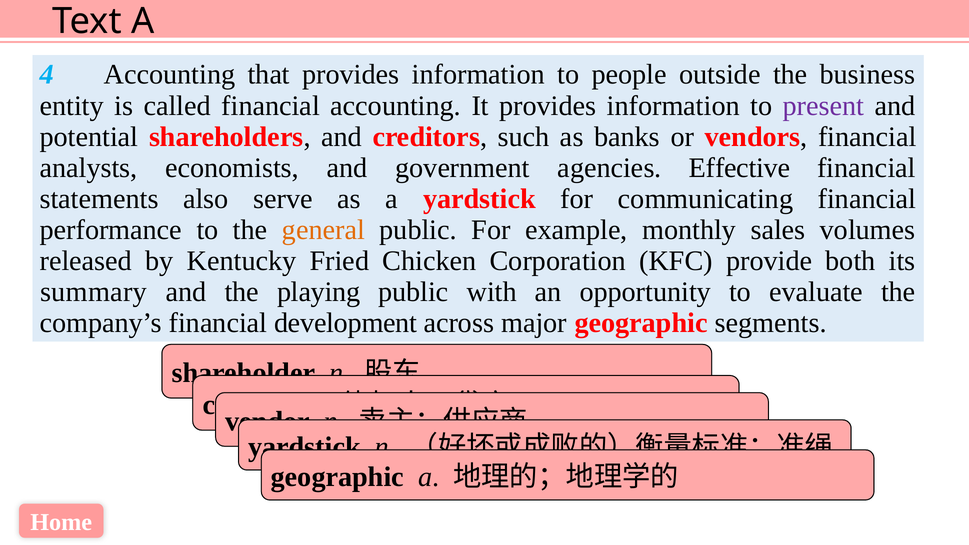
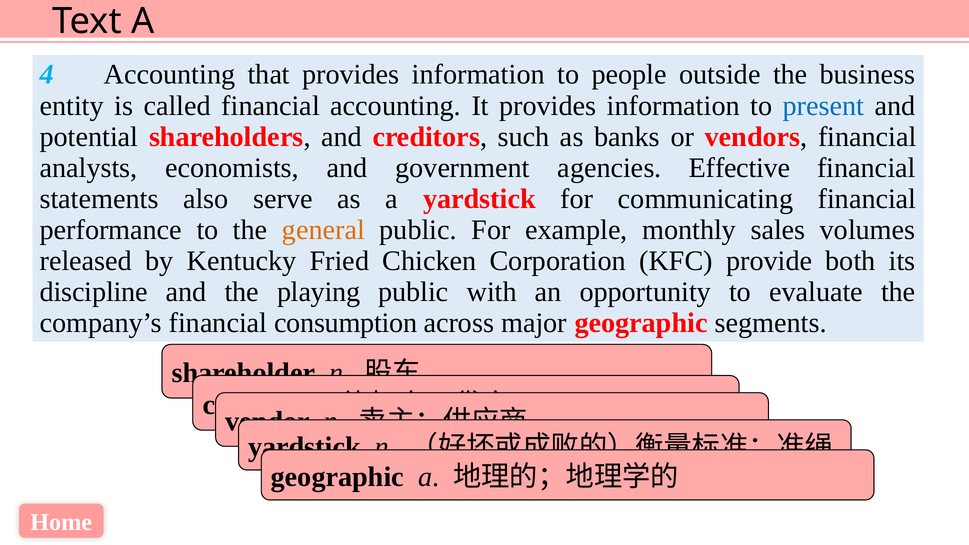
present colour: purple -> blue
summary: summary -> discipline
development: development -> consumption
